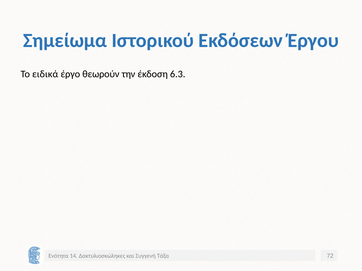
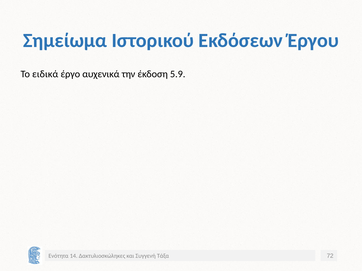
θεωρούν: θεωρούν -> αυχενικά
6.3: 6.3 -> 5.9
